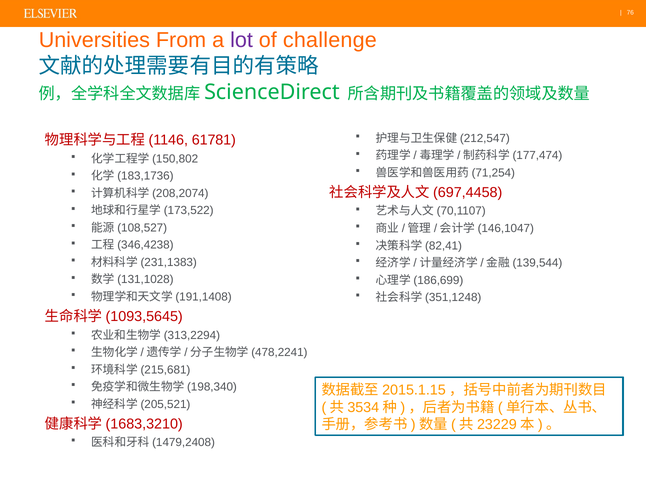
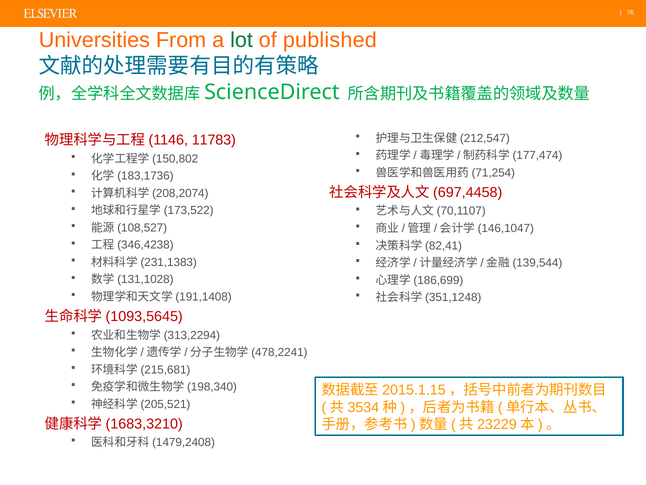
lot colour: purple -> green
challenge: challenge -> published
61781: 61781 -> 11783
